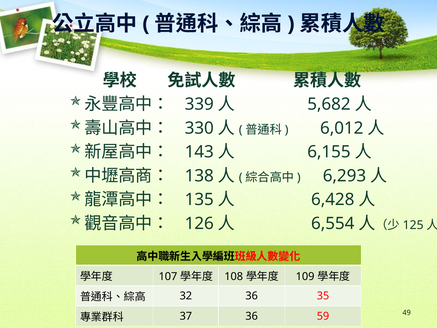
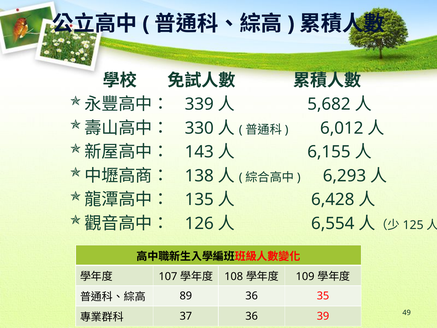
32: 32 -> 89
59: 59 -> 39
